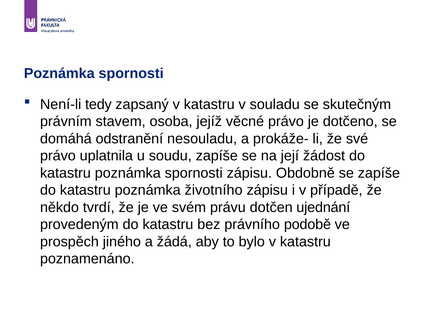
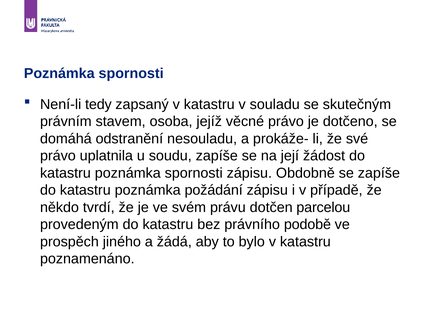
životního: životního -> požádání
ujednání: ujednání -> parcelou
